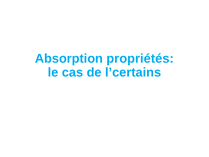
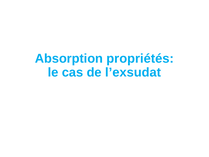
l’certains: l’certains -> l’exsudat
